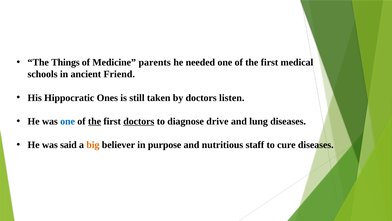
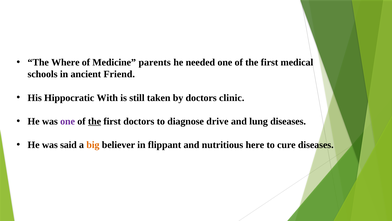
Things: Things -> Where
Ones: Ones -> With
listen: listen -> clinic
one at (68, 121) colour: blue -> purple
doctors at (139, 121) underline: present -> none
purpose: purpose -> flippant
staff: staff -> here
